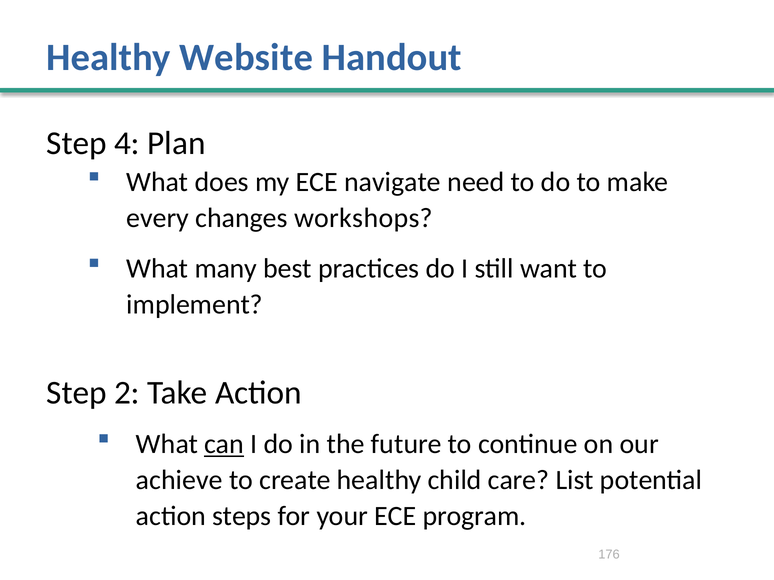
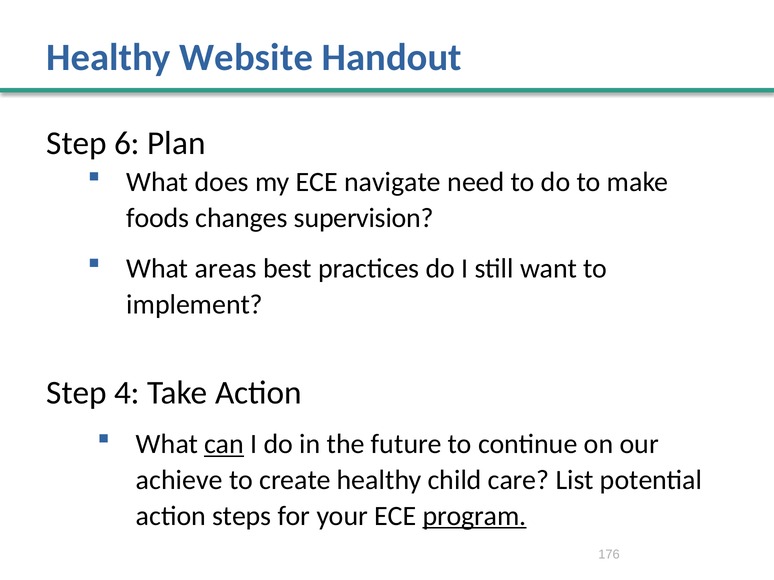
4: 4 -> 6
every: every -> foods
workshops: workshops -> supervision
many: many -> areas
2: 2 -> 4
program underline: none -> present
